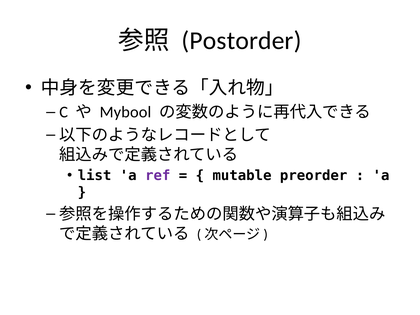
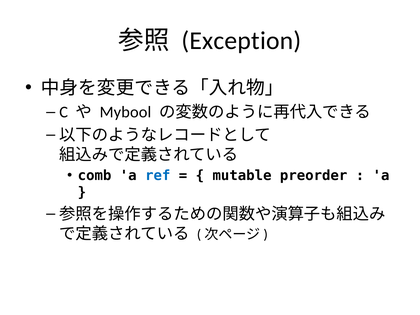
Postorder: Postorder -> Exception
list: list -> comb
ref colour: purple -> blue
